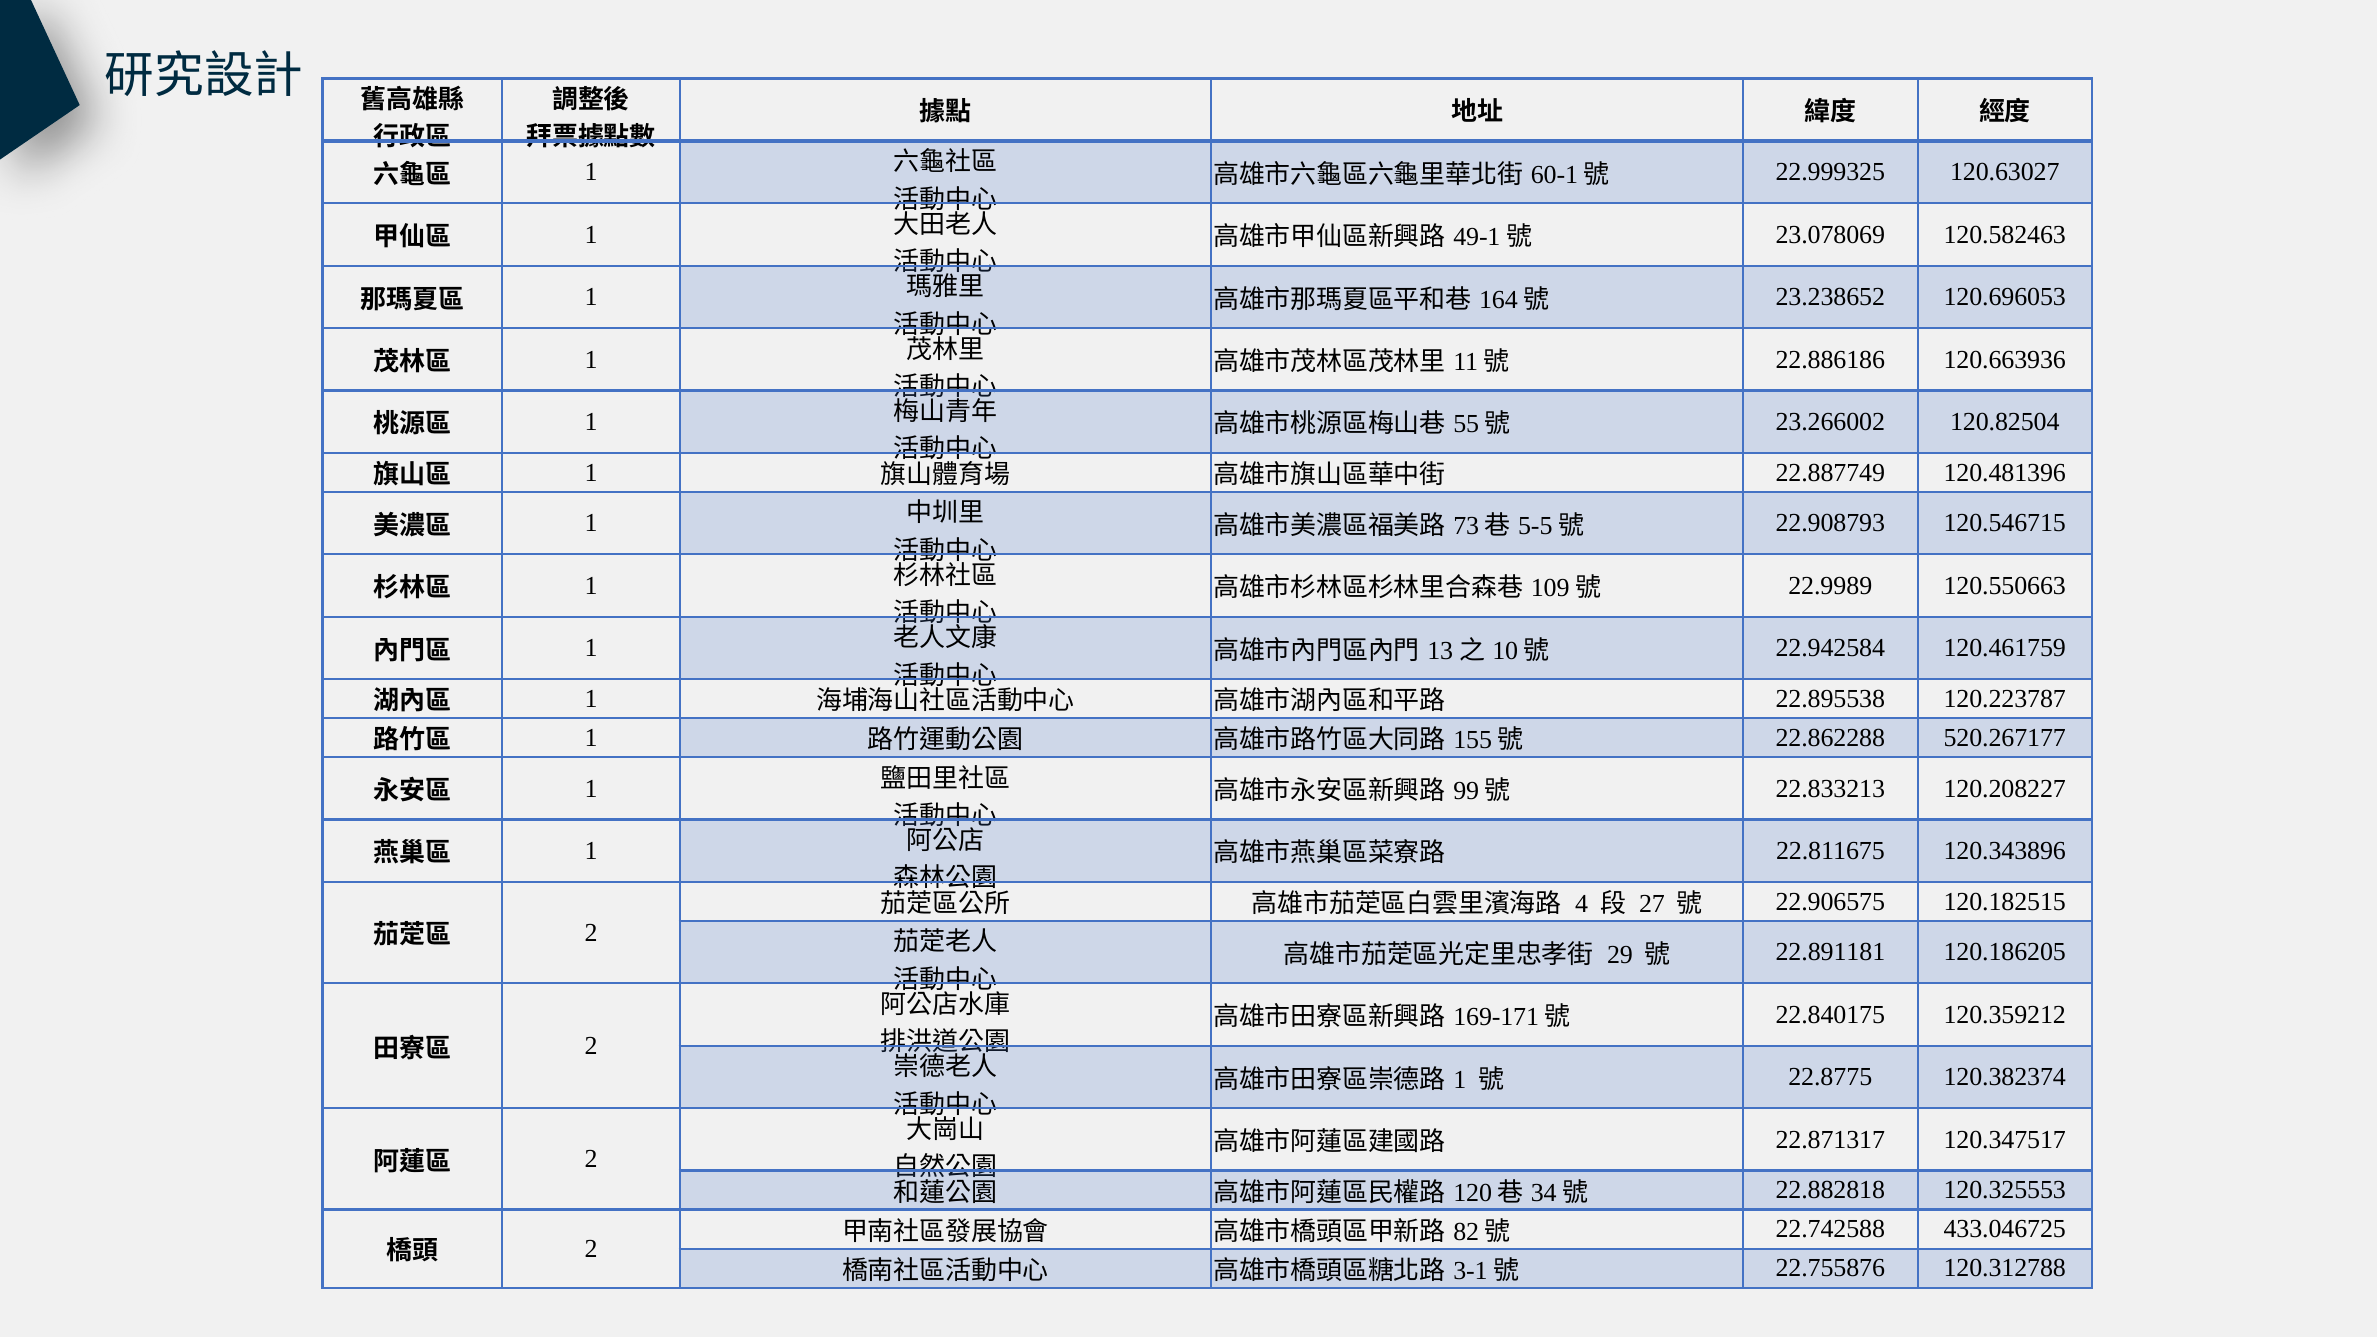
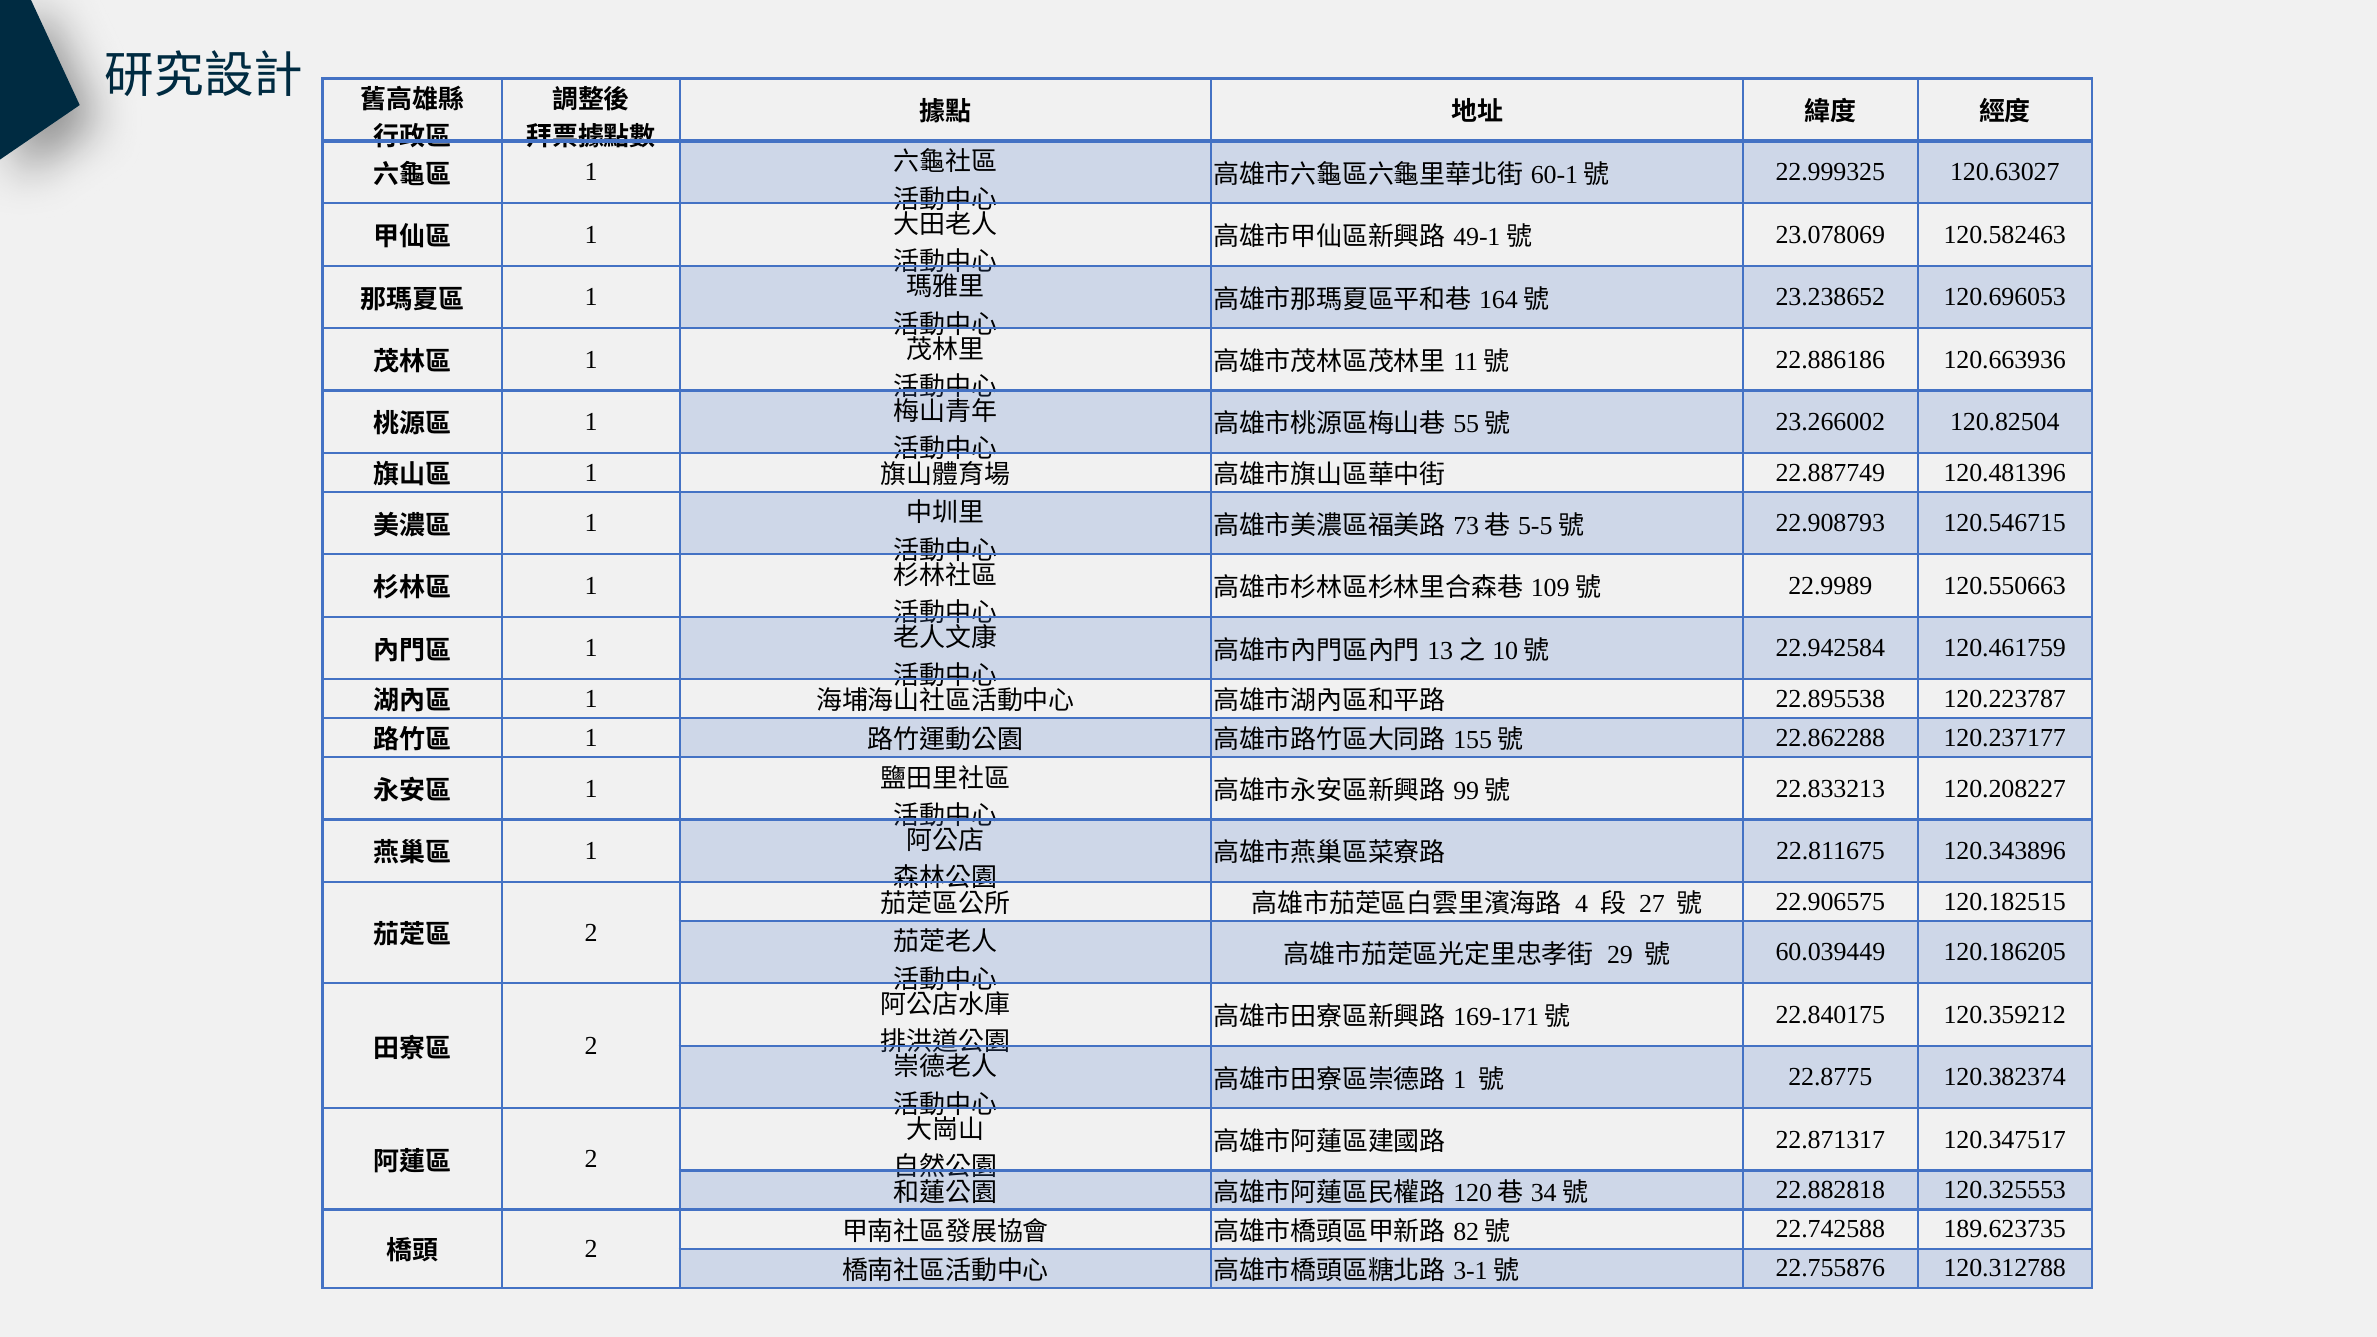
520.267177: 520.267177 -> 120.237177
22.891181: 22.891181 -> 60.039449
433.046725: 433.046725 -> 189.623735
